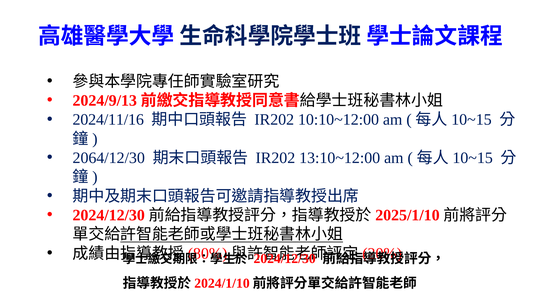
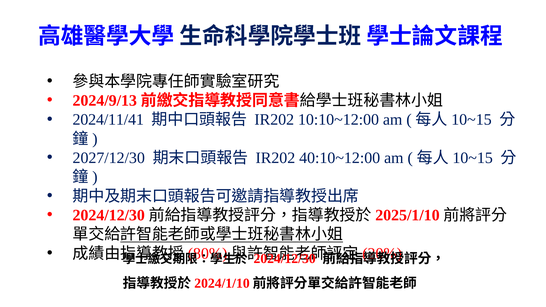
2024/11/16: 2024/11/16 -> 2024/11/41
2064/12/30: 2064/12/30 -> 2027/12/30
13:10~12:00: 13:10~12:00 -> 40:10~12:00
